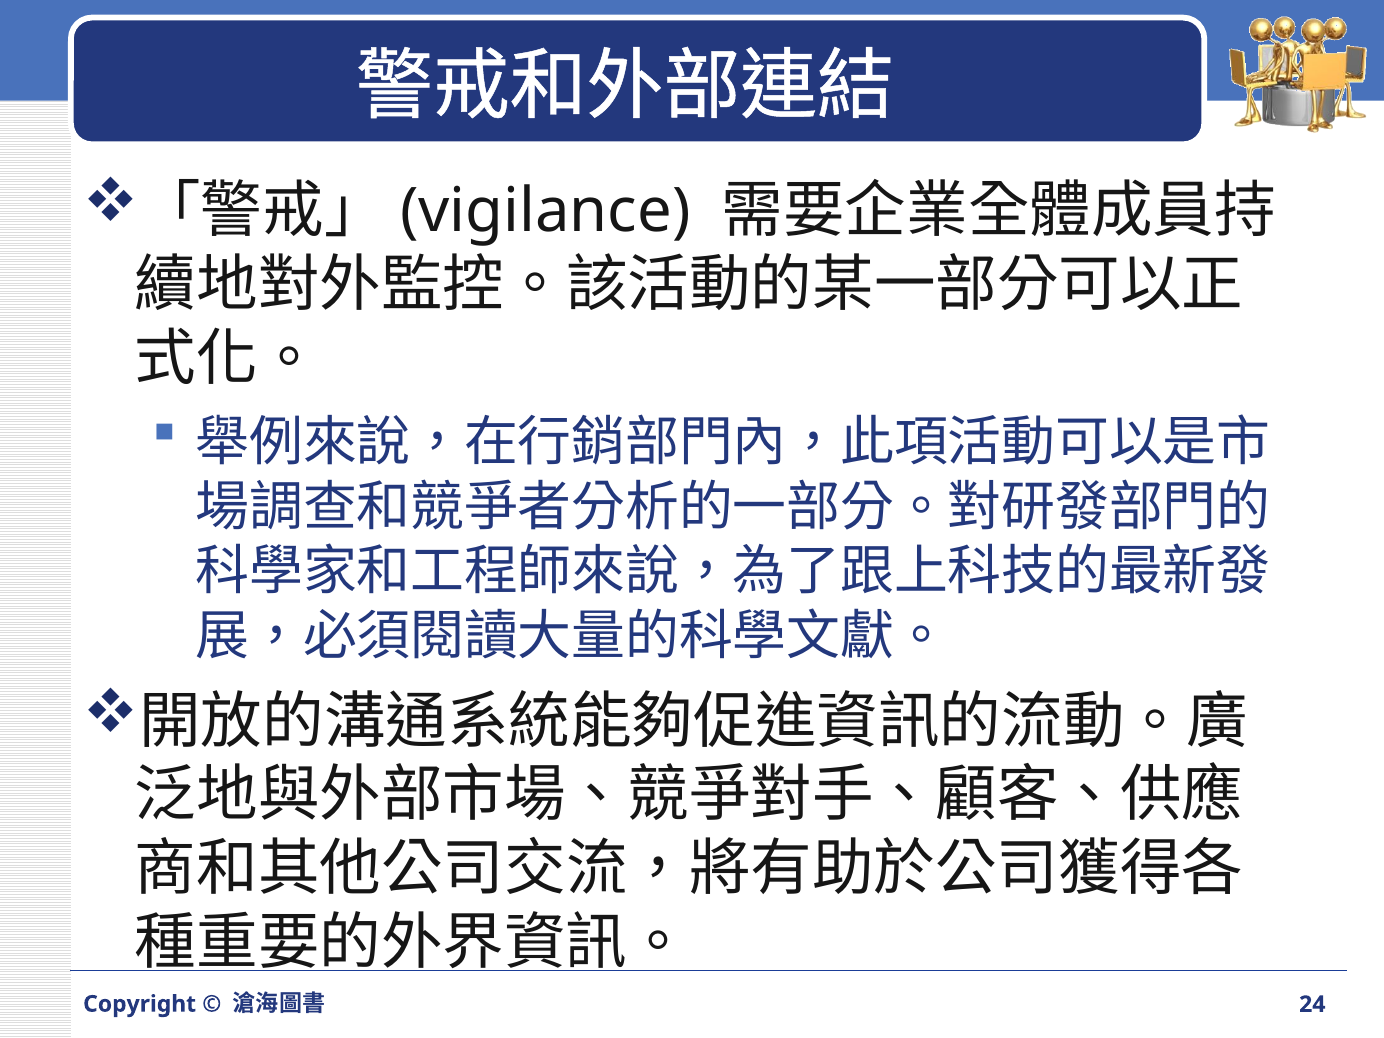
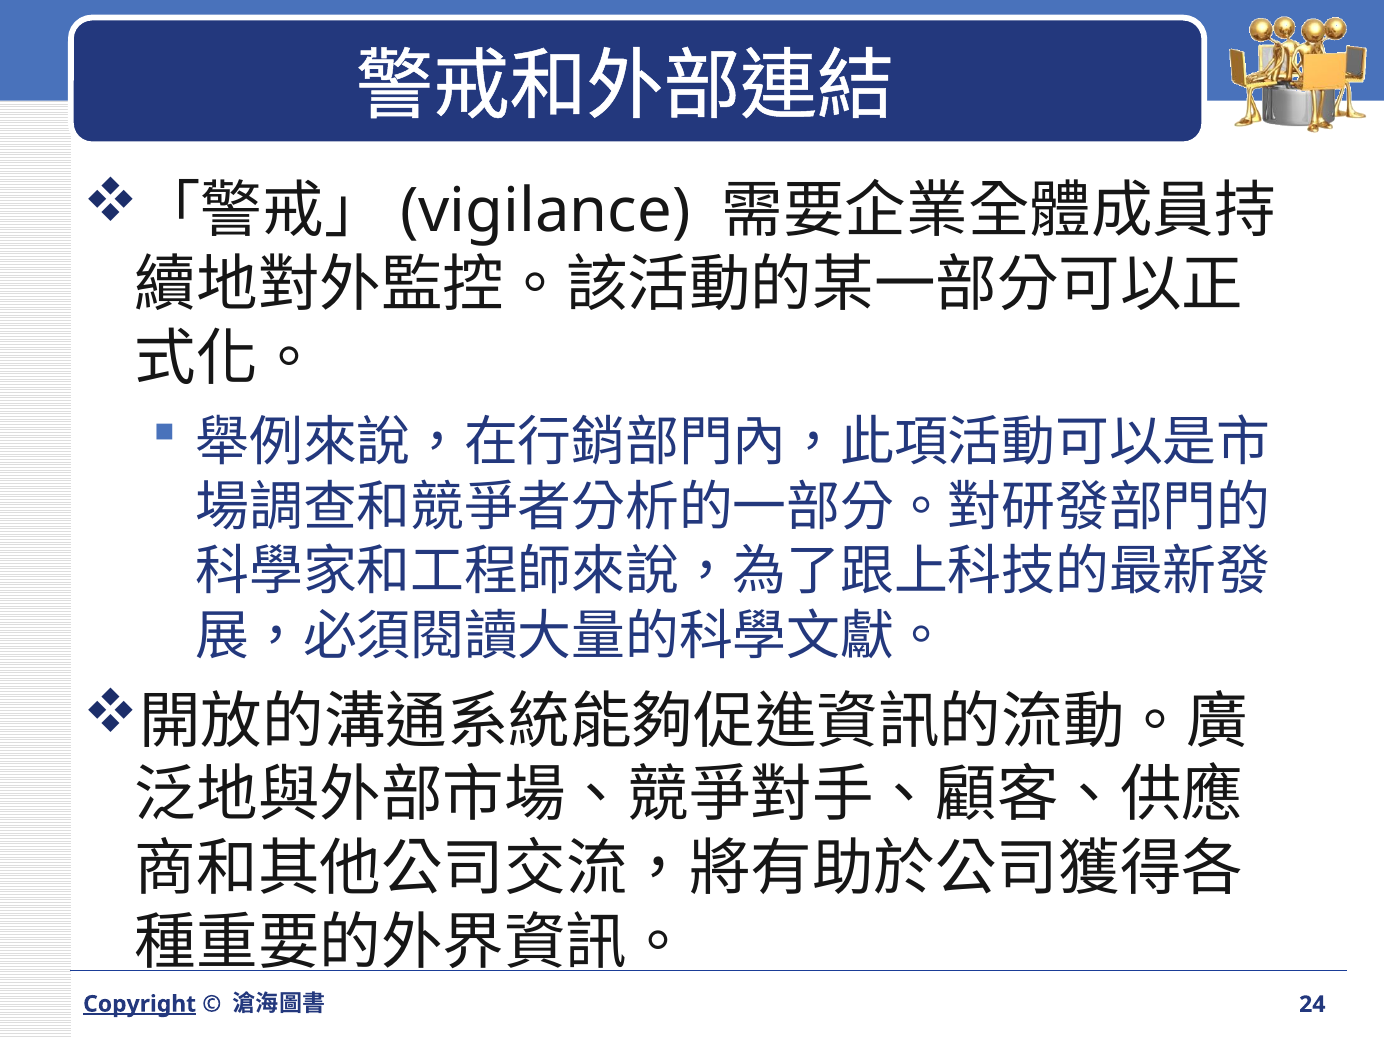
Copyright underline: none -> present
